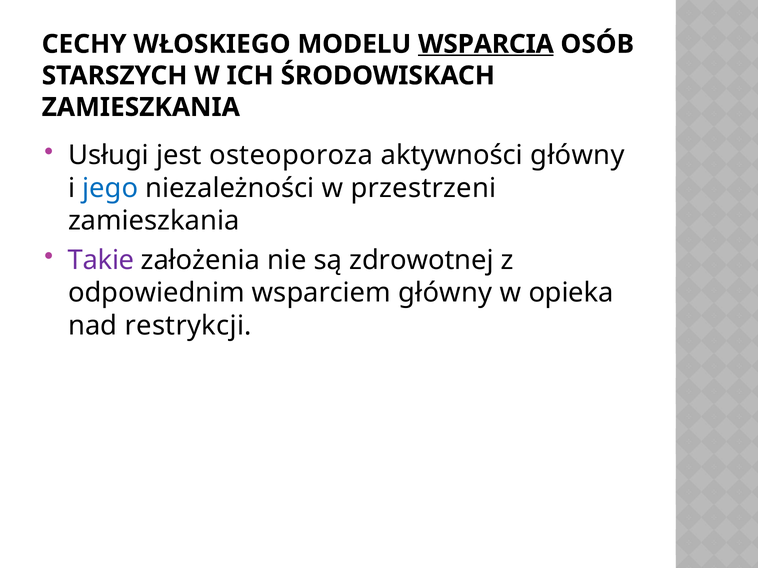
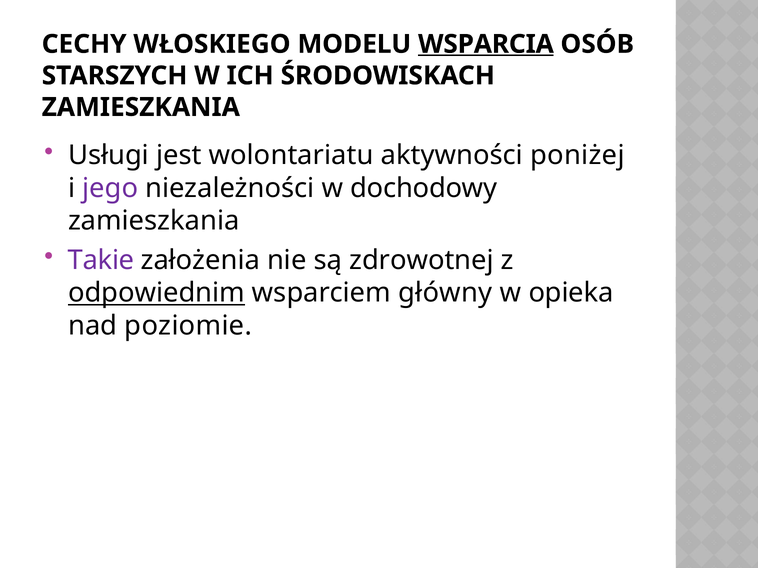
osteoporoza: osteoporoza -> wolontariatu
aktywności główny: główny -> poniżej
jego colour: blue -> purple
przestrzeni: przestrzeni -> dochodowy
odpowiednim underline: none -> present
restrykcji: restrykcji -> poziomie
